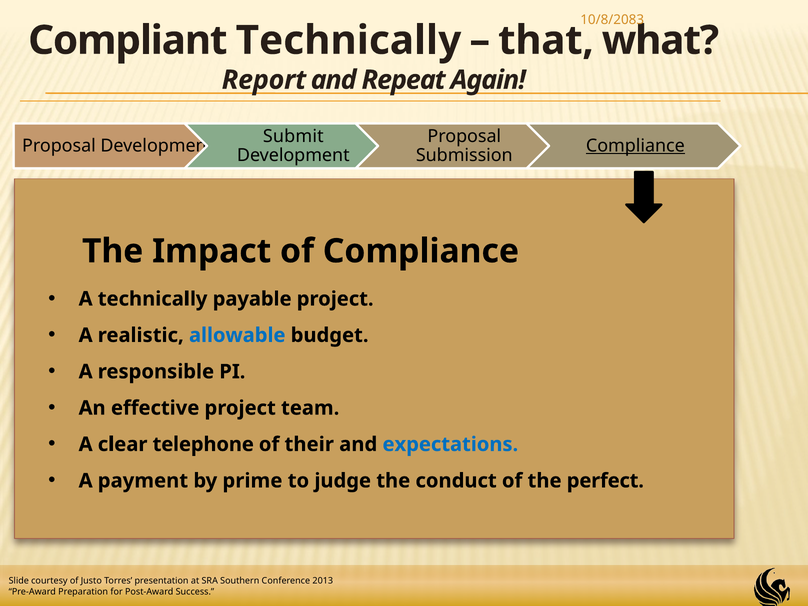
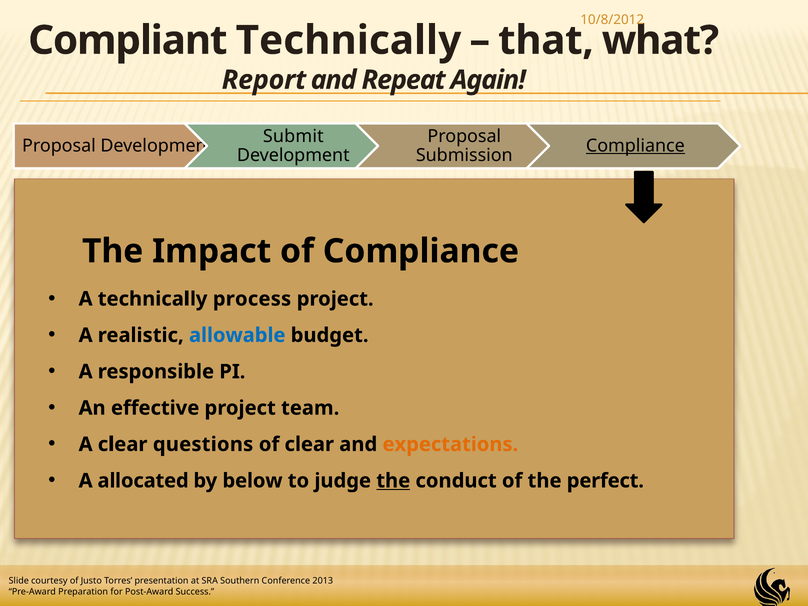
10/8/2083: 10/8/2083 -> 10/8/2012
payable: payable -> process
telephone: telephone -> questions
of their: their -> clear
expectations colour: blue -> orange
payment: payment -> allocated
prime: prime -> below
the at (393, 481) underline: none -> present
